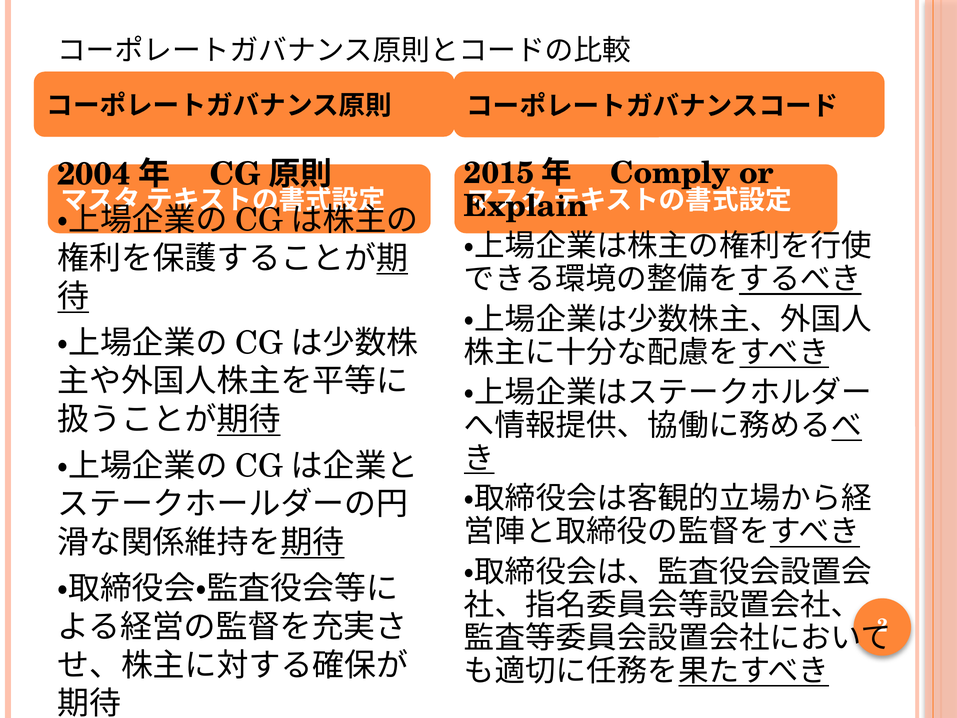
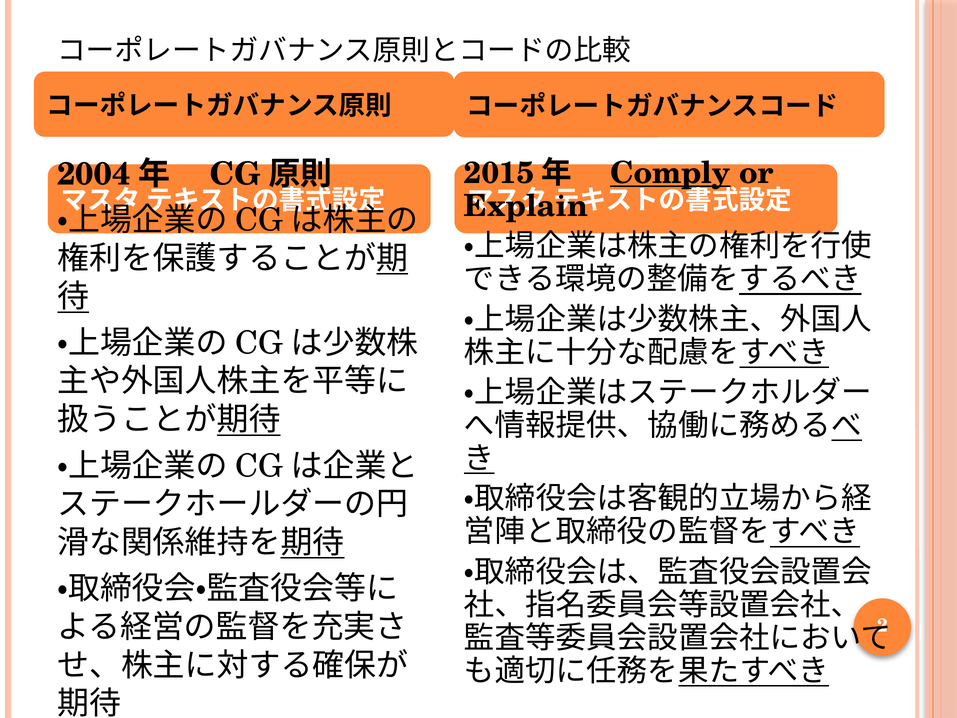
Comply underline: none -> present
